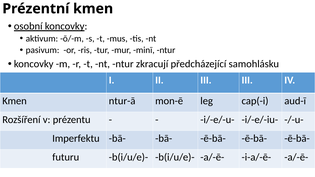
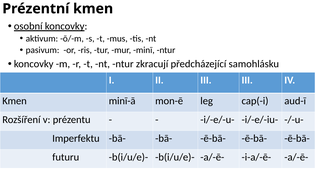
ntur-ā: ntur-ā -> minī-ā
